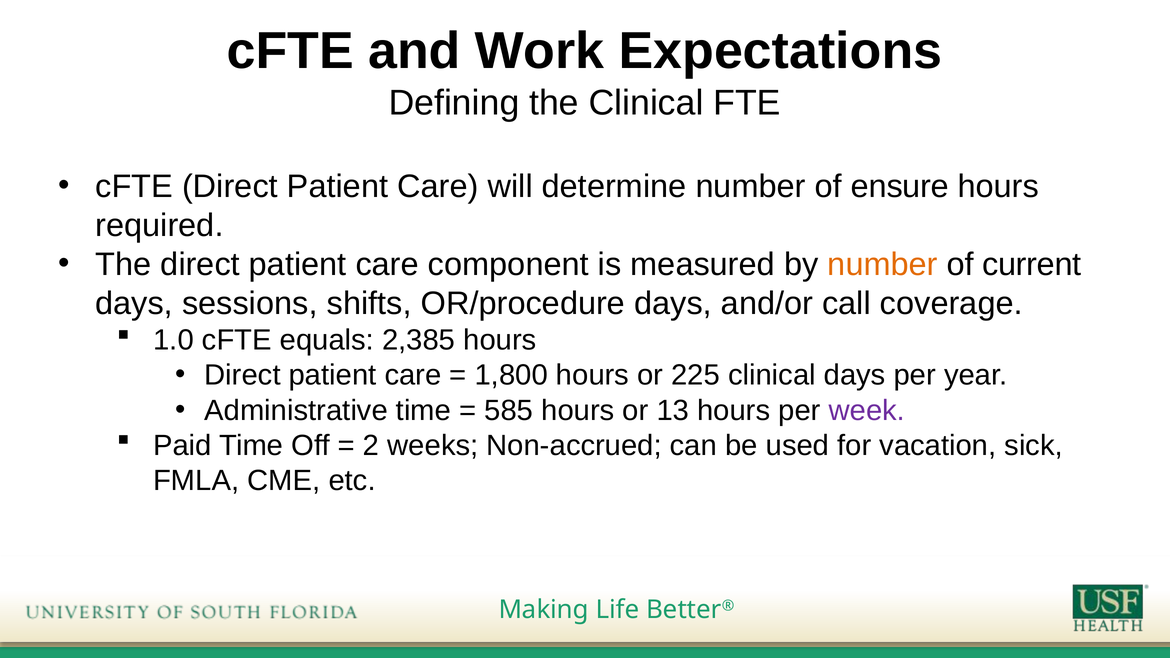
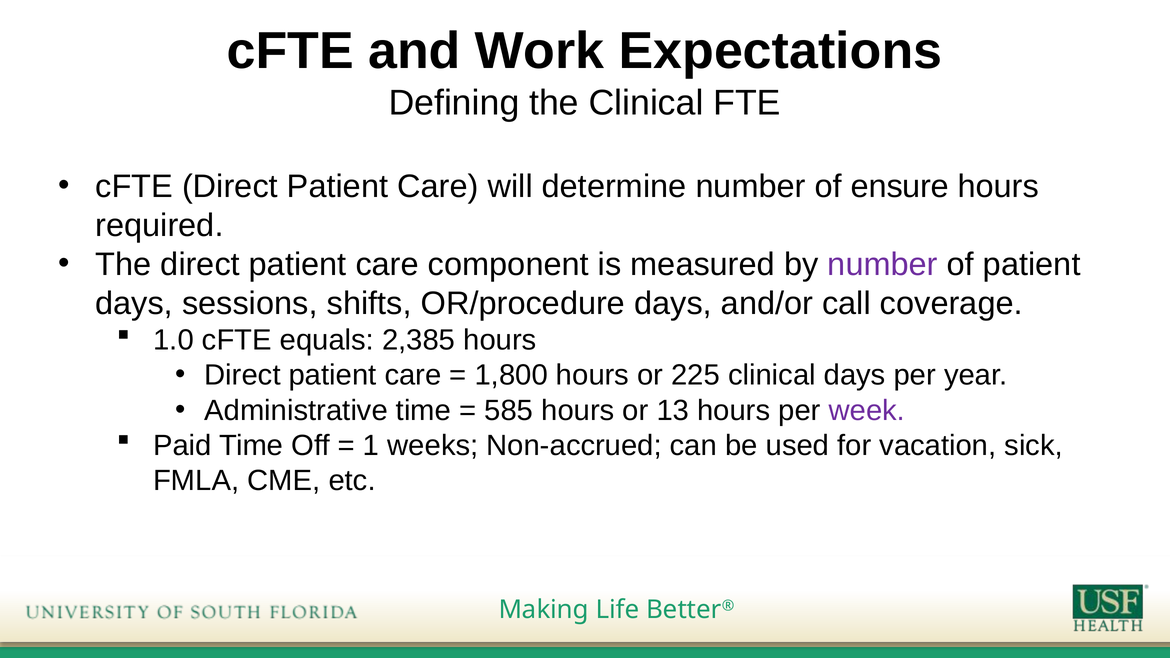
number at (883, 264) colour: orange -> purple
of current: current -> patient
2: 2 -> 1
